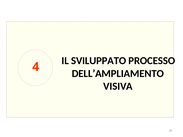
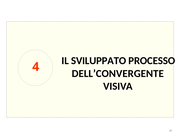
DELL’AMPLIAMENTO: DELL’AMPLIAMENTO -> DELL’CONVERGENTE
